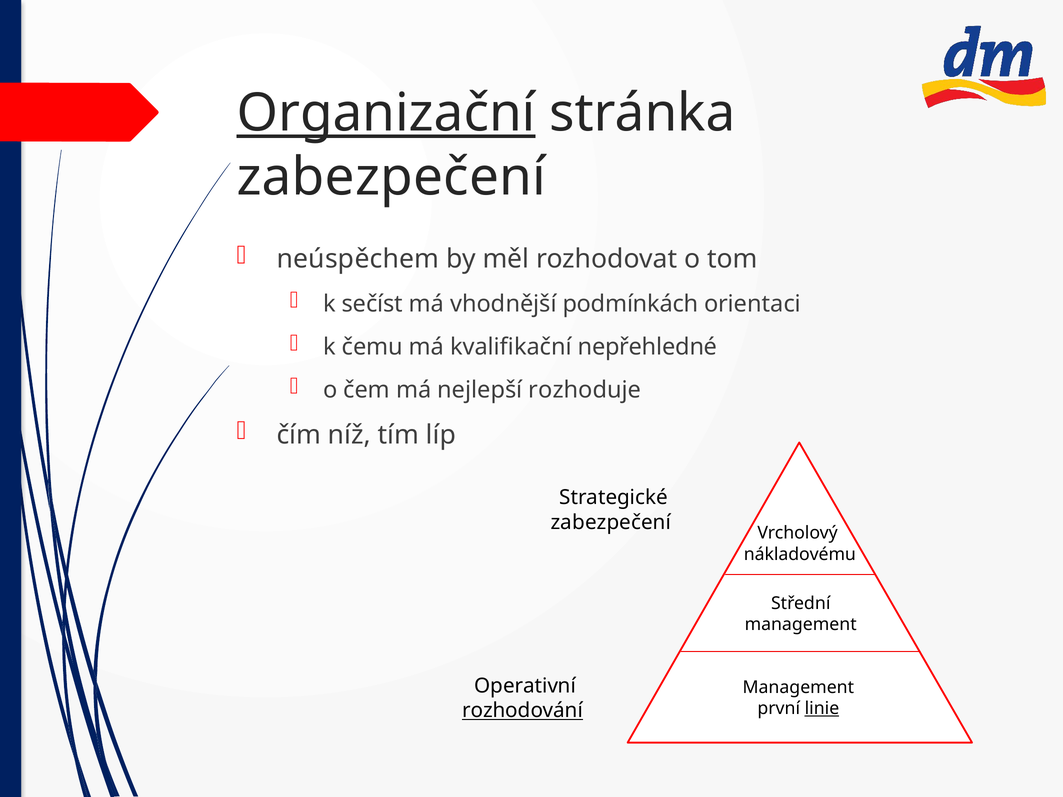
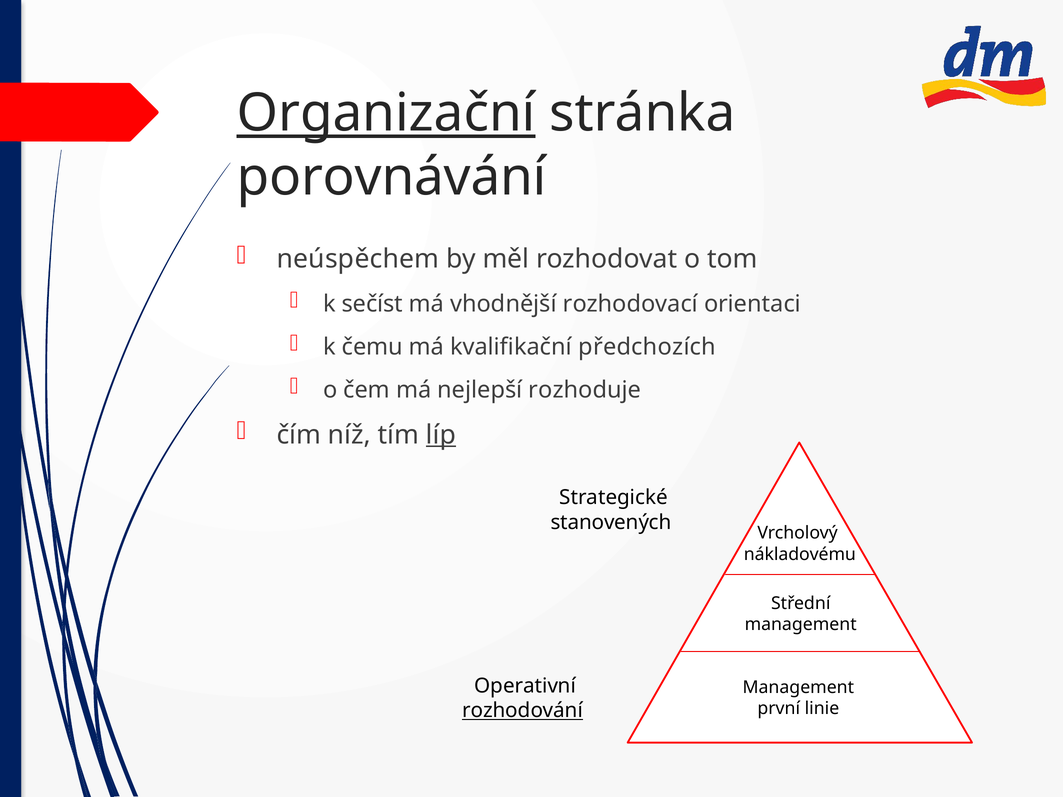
zabezpečení at (391, 177): zabezpečení -> porovnávání
podmínkách: podmínkách -> rozhodovací
nepřehledné: nepřehledné -> předchozích
líp underline: none -> present
zabezpečení at (611, 522): zabezpečení -> stanovených
linie underline: present -> none
